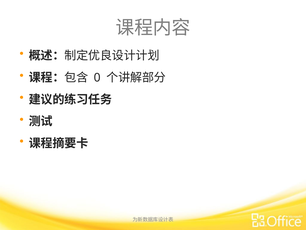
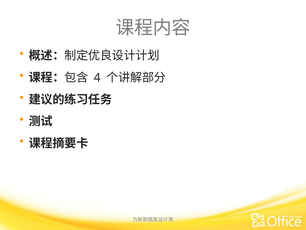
0: 0 -> 4
